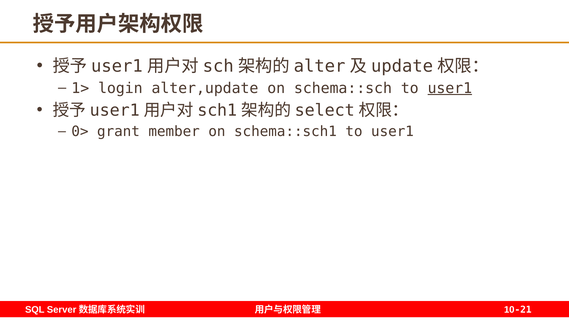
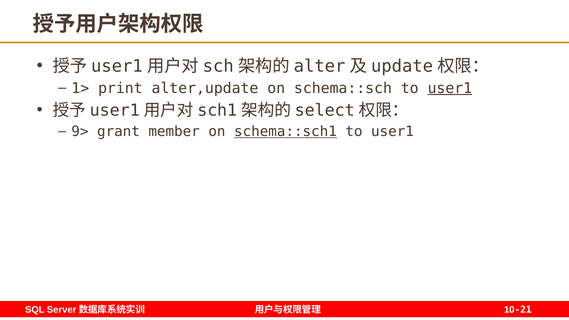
login: login -> print
0>: 0> -> 9>
schema::sch1 underline: none -> present
